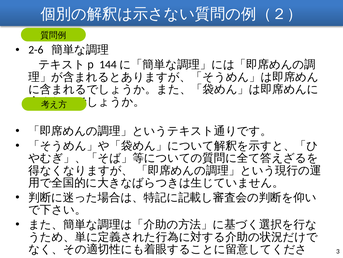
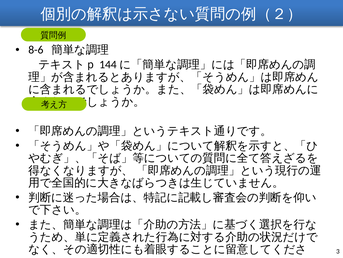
2-6: 2-6 -> 8-6
